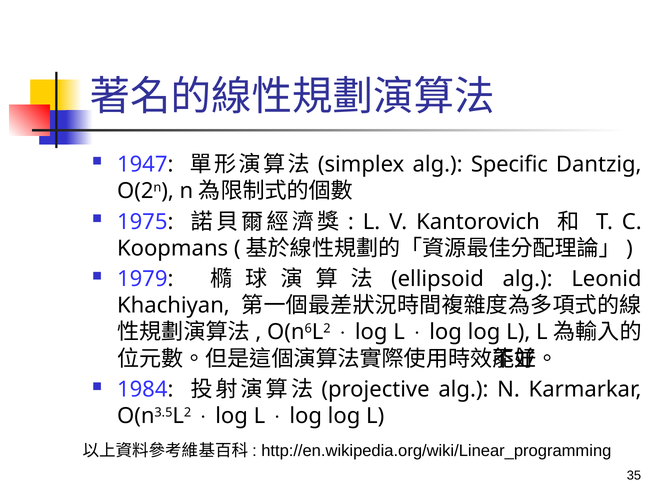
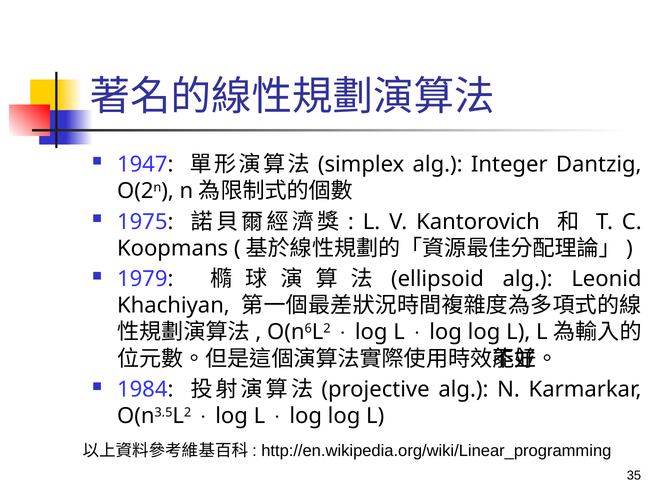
Specific: Specific -> Integer
